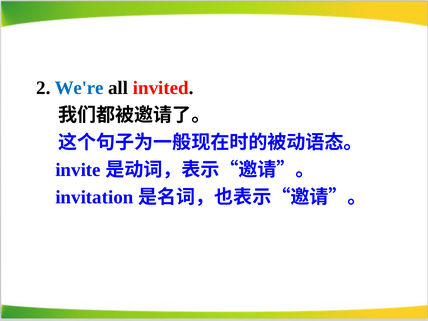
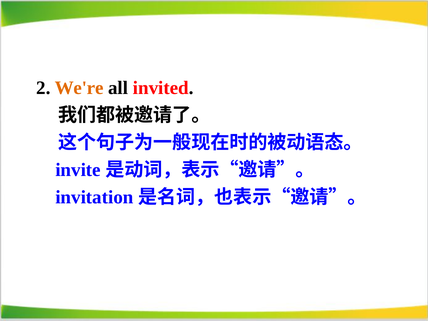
We're colour: blue -> orange
